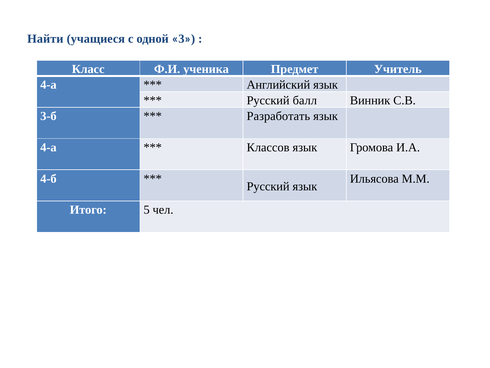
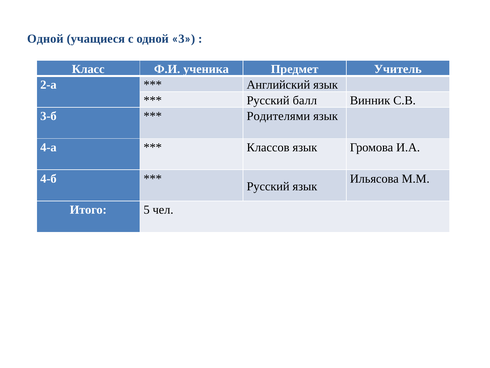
Найти at (45, 39): Найти -> Одной
4-а at (48, 85): 4-а -> 2-а
Разработать: Разработать -> Родителями
